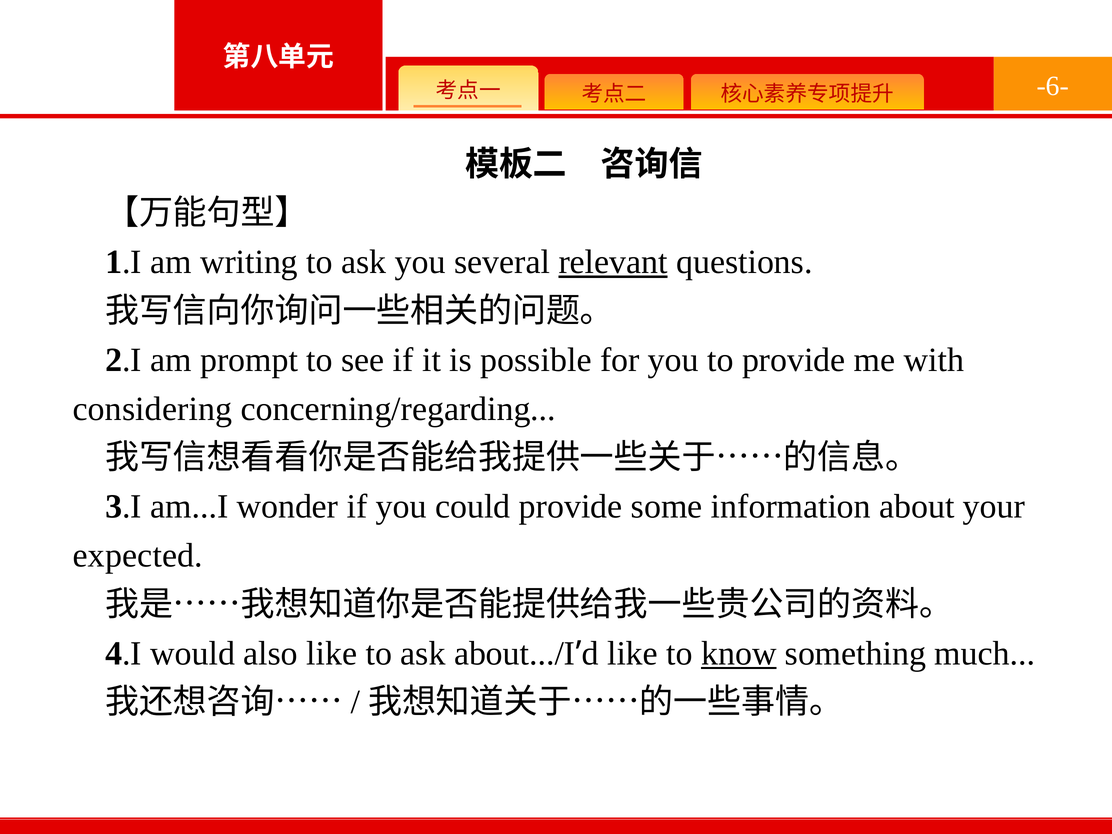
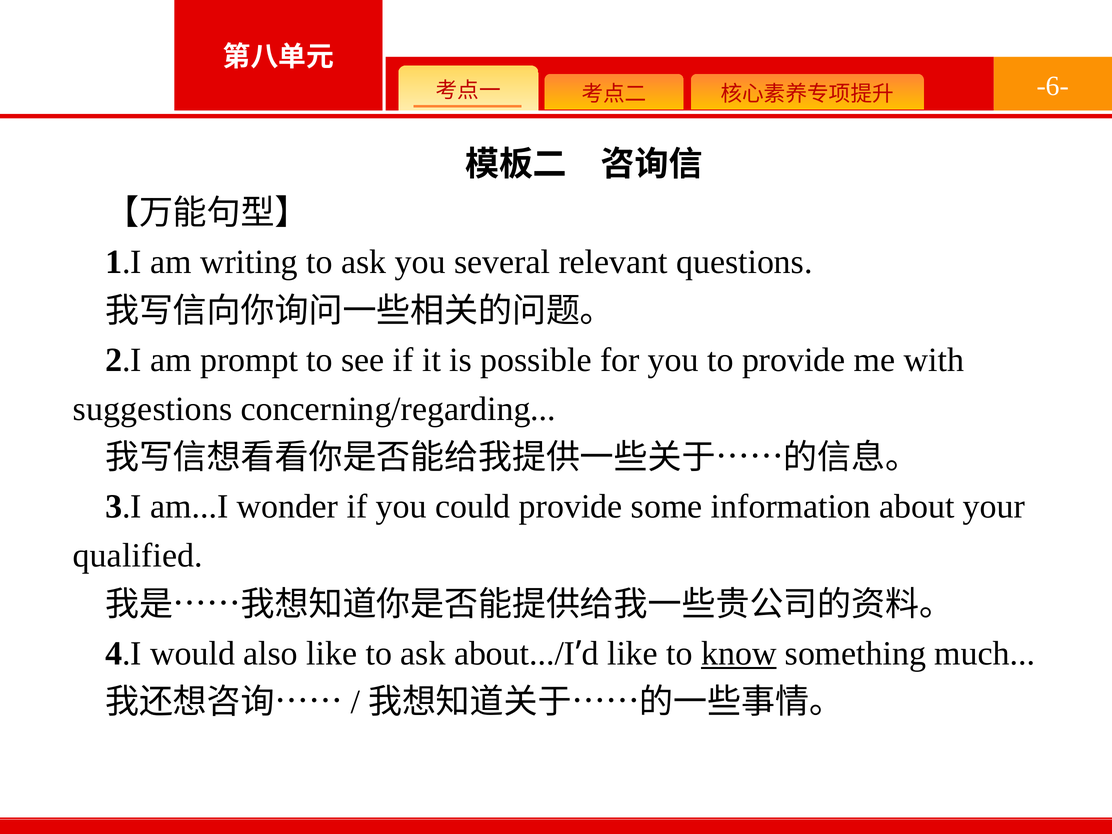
relevant underline: present -> none
considering: considering -> suggestions
expected: expected -> qualified
